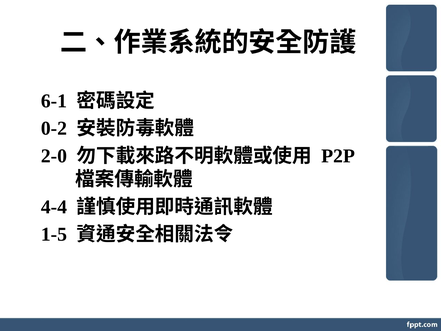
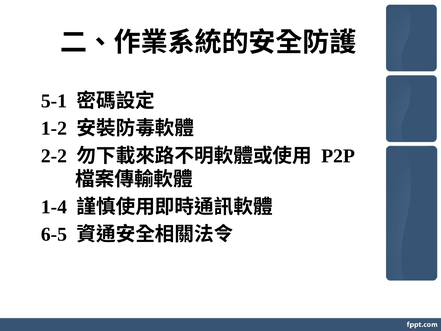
6-1: 6-1 -> 5-1
0-2: 0-2 -> 1-2
2-0: 2-0 -> 2-2
4-4: 4-4 -> 1-4
1-5: 1-5 -> 6-5
